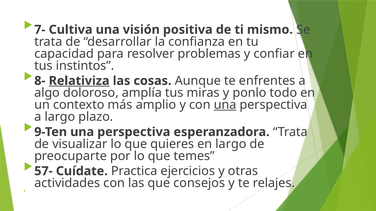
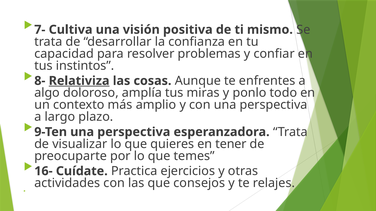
una at (225, 105) underline: present -> none
en largo: largo -> tener
57-: 57- -> 16-
